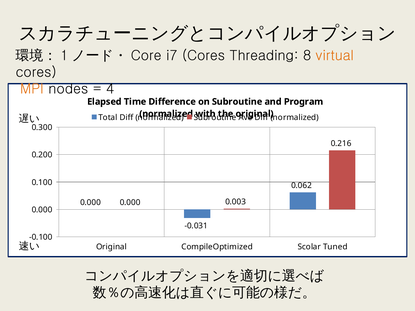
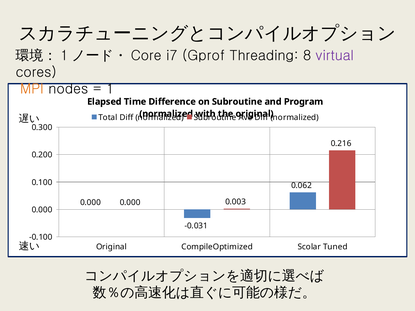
i7 Cores: Cores -> Gprof
virtual colour: orange -> purple
4: 4 -> 1
